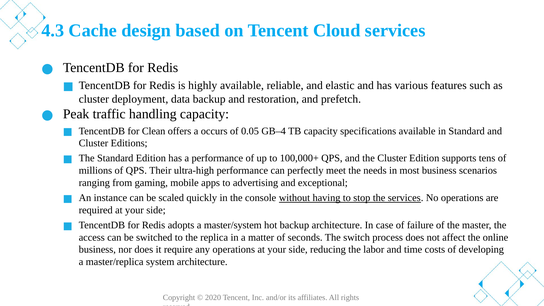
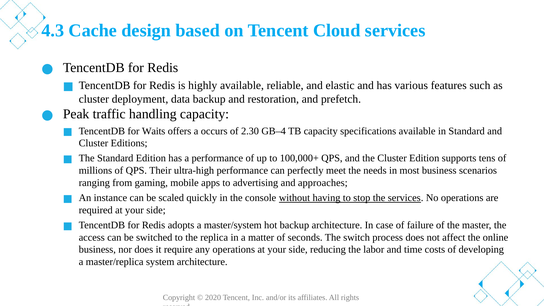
Clean: Clean -> Waits
0.05: 0.05 -> 2.30
exceptional: exceptional -> approaches
